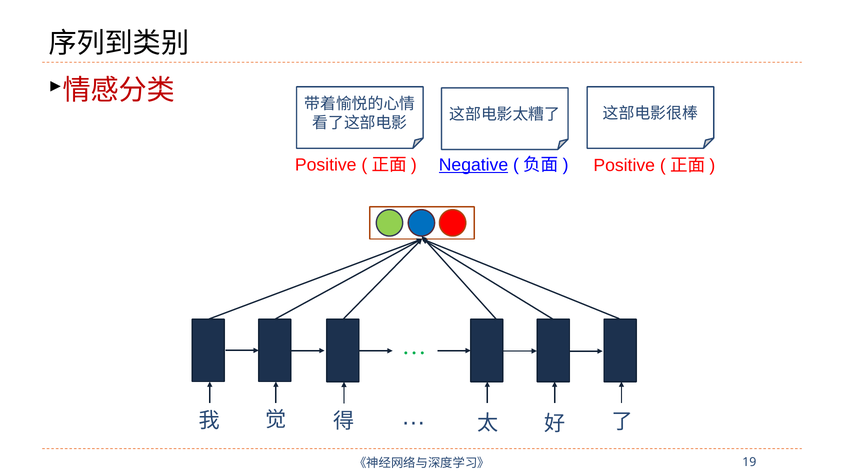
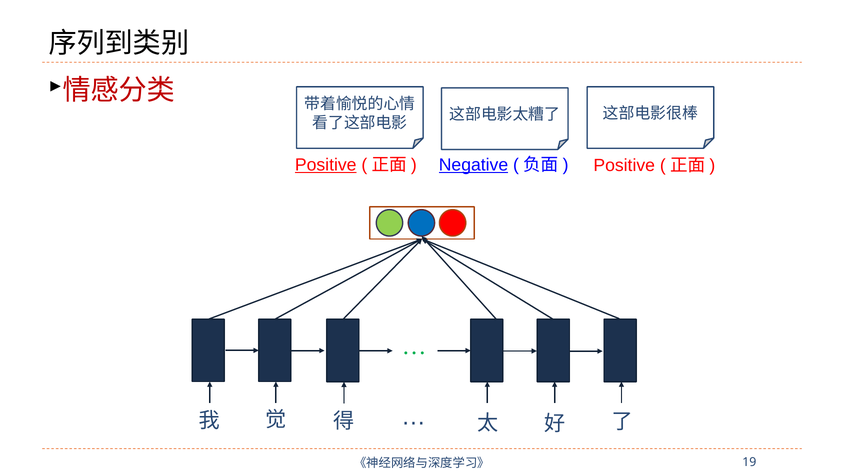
Positive at (326, 165) underline: none -> present
